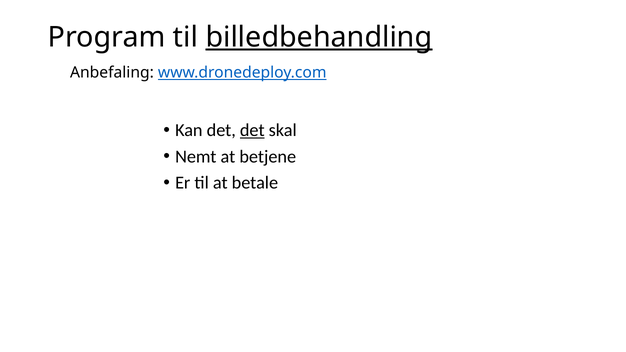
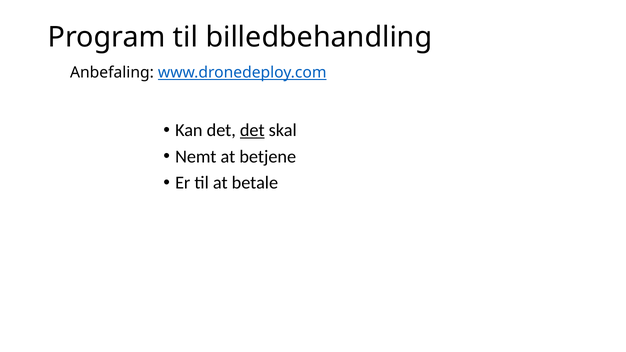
billedbehandling underline: present -> none
